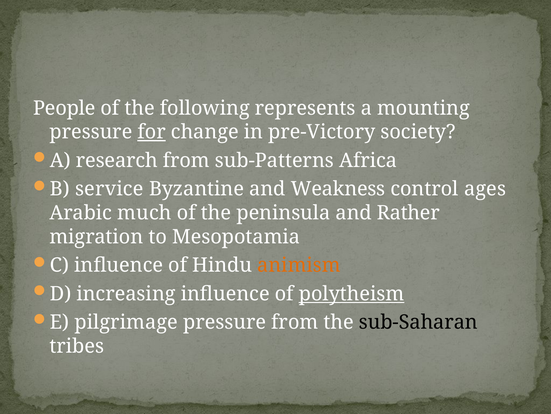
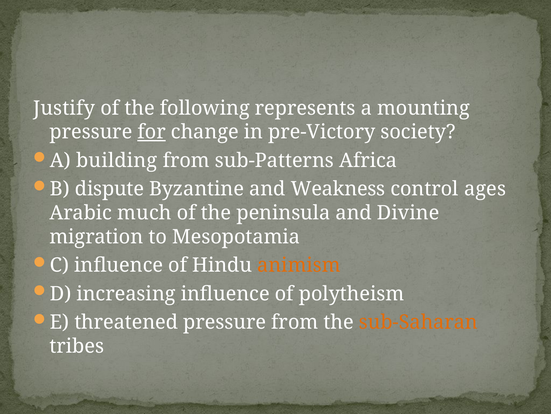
People: People -> Justify
research: research -> building
service: service -> dispute
Rather: Rather -> Divine
polytheism underline: present -> none
pilgrimage: pilgrimage -> threatened
sub-Saharan colour: black -> orange
